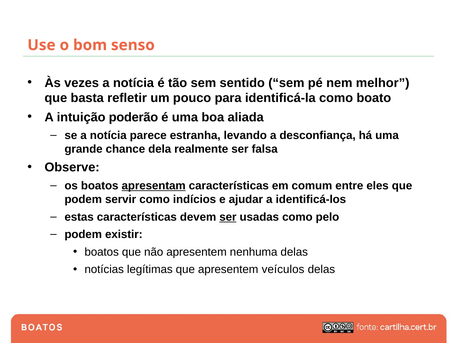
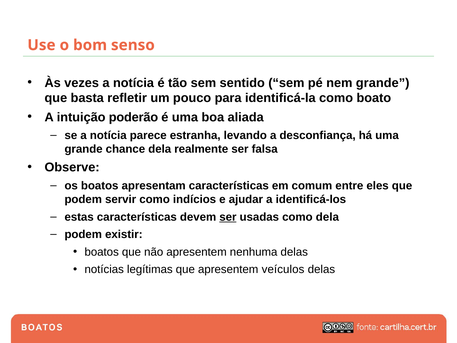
nem melhor: melhor -> grande
apresentam underline: present -> none
como pelo: pelo -> dela
